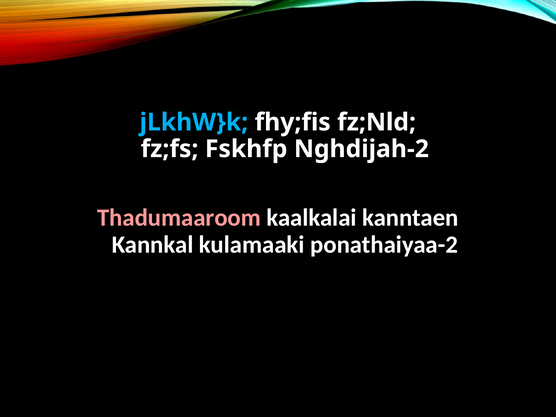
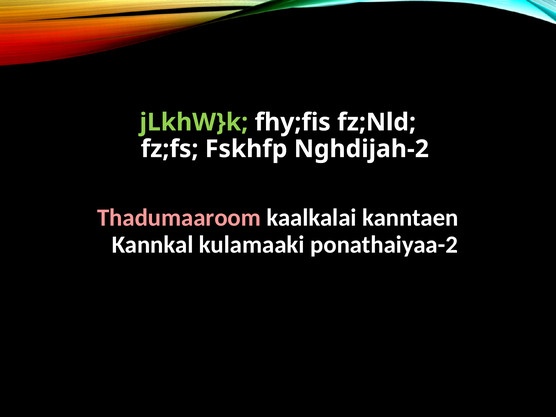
jLkhW}k colour: light blue -> light green
